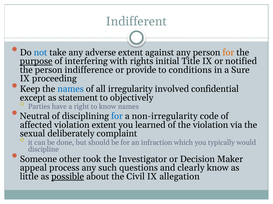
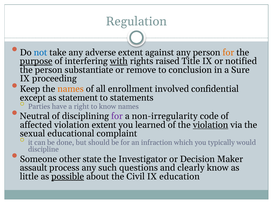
Indifferent: Indifferent -> Regulation
with underline: none -> present
initial: initial -> raised
indifference: indifference -> substantiate
provide: provide -> remove
conditions: conditions -> conclusion
names at (71, 89) colour: blue -> orange
irregularity: irregularity -> enrollment
objectively: objectively -> statements
for at (117, 117) colour: blue -> purple
violation at (211, 125) underline: none -> present
deliberately: deliberately -> educational
took: took -> state
appeal: appeal -> assault
allegation: allegation -> education
